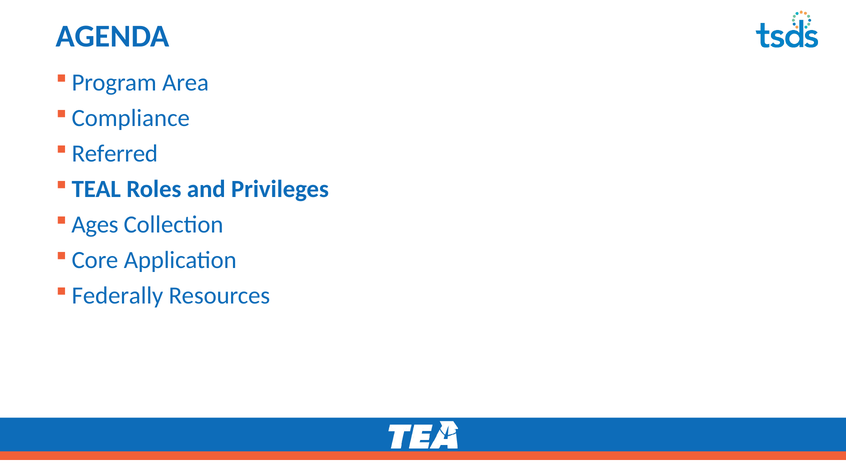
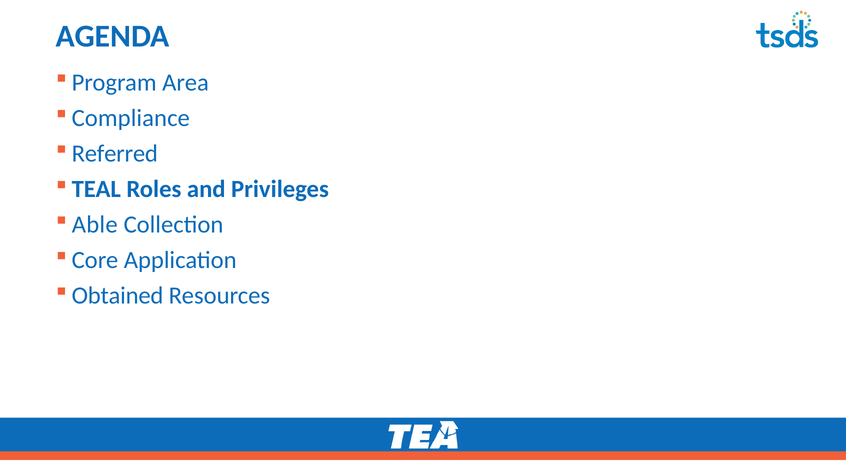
Ages: Ages -> Able
Federally: Federally -> Obtained
